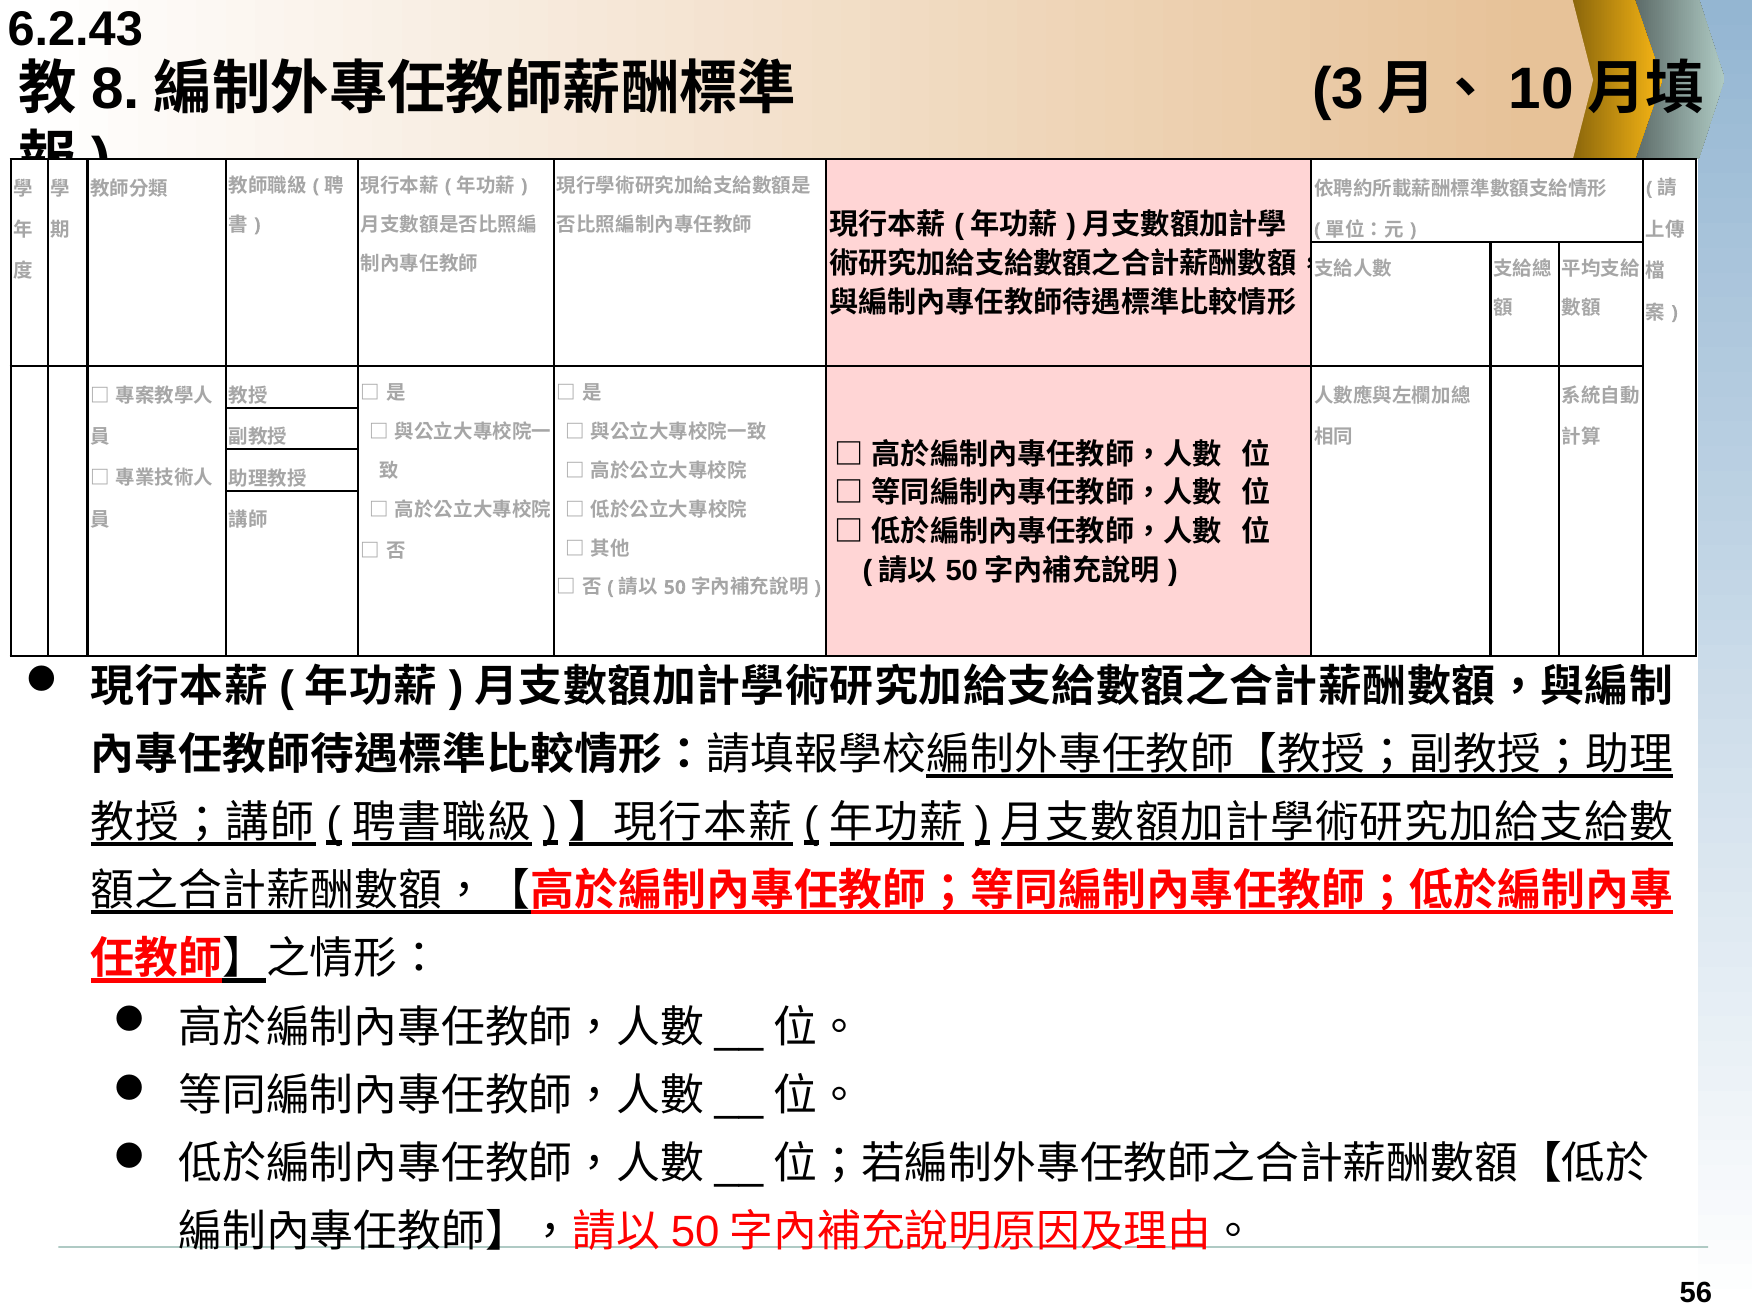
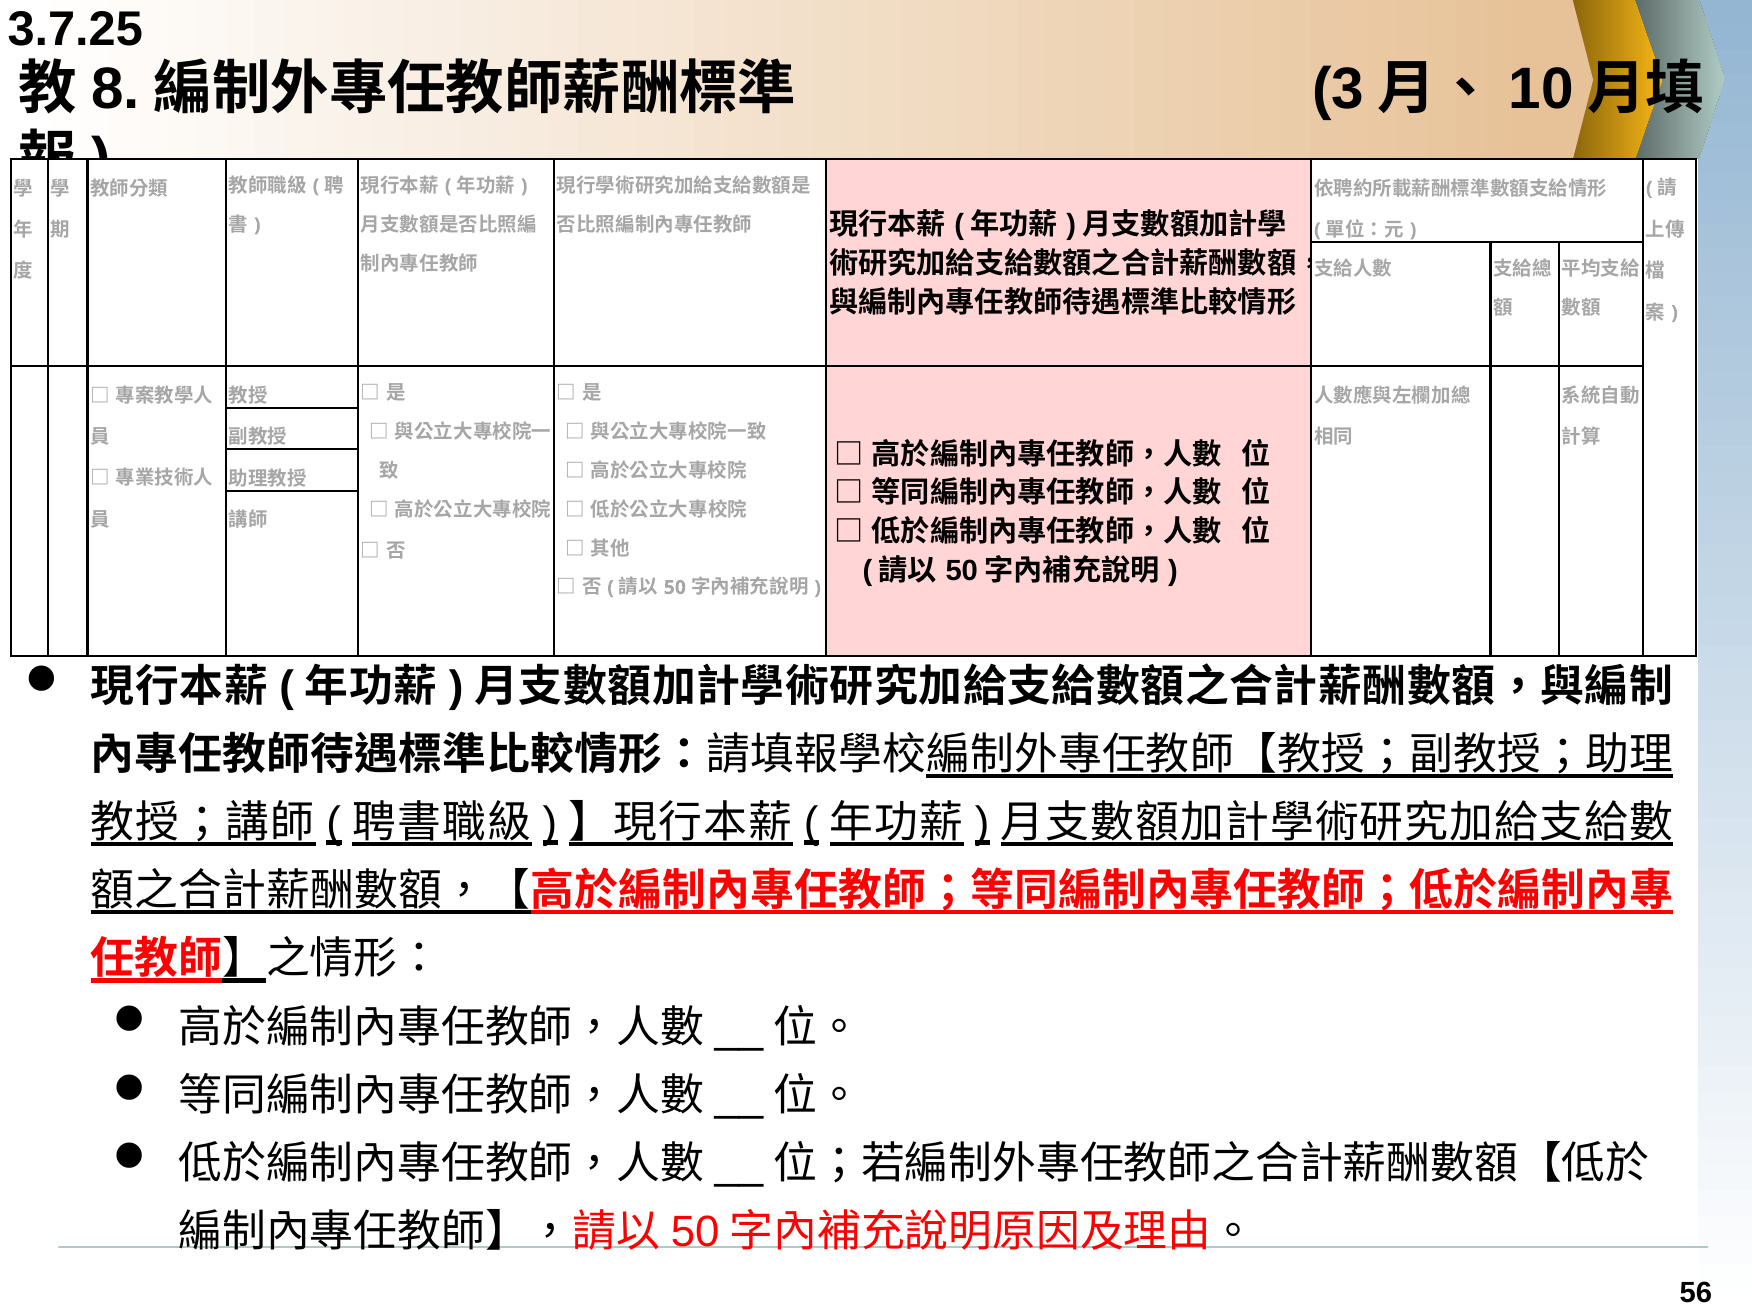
6.2.43: 6.2.43 -> 3.7.25
